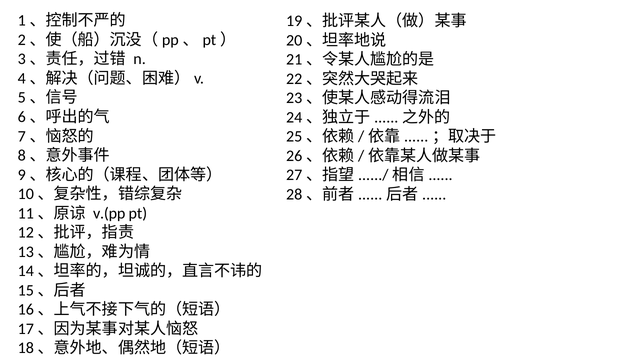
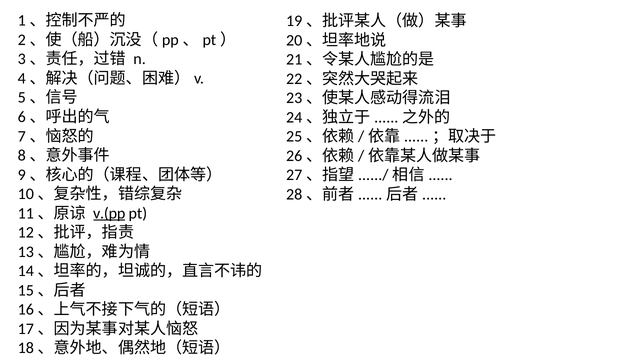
v.(pp underline: none -> present
